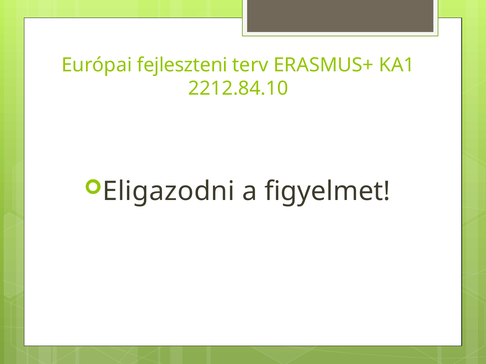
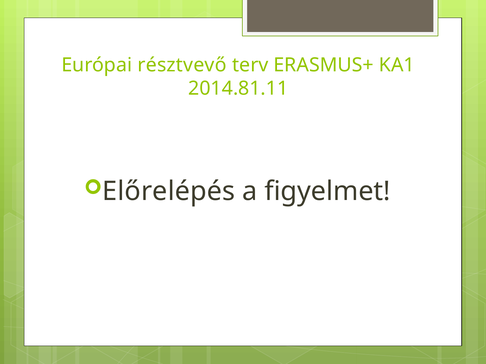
fejleszteni: fejleszteni -> résztvevő
2212.84.10: 2212.84.10 -> 2014.81.11
Eligazodni: Eligazodni -> Előrelépés
